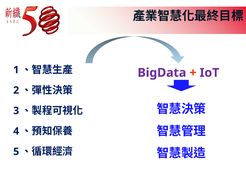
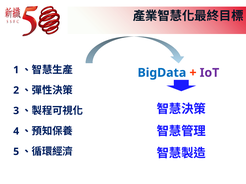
BigData colour: purple -> blue
